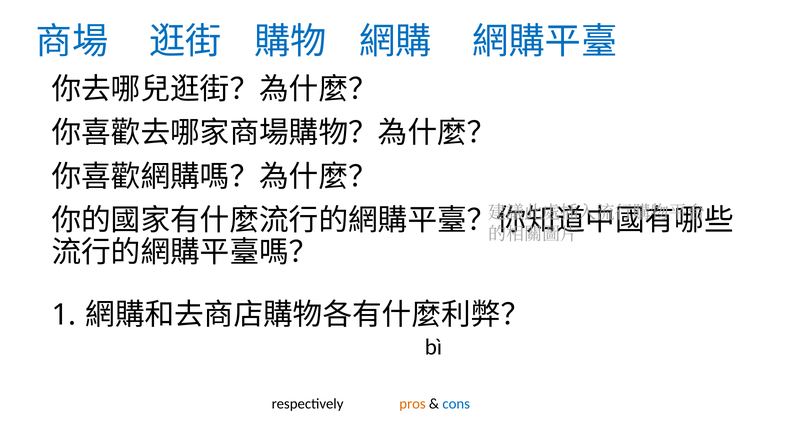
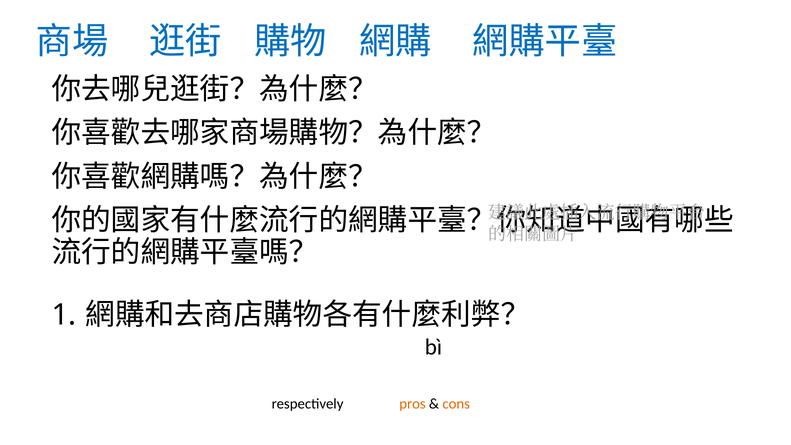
cons colour: blue -> orange
